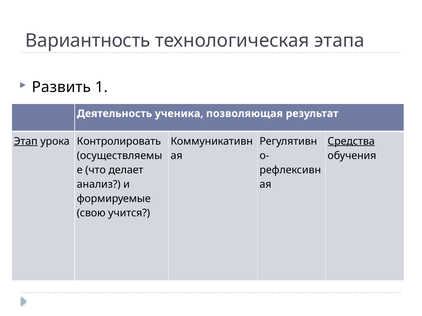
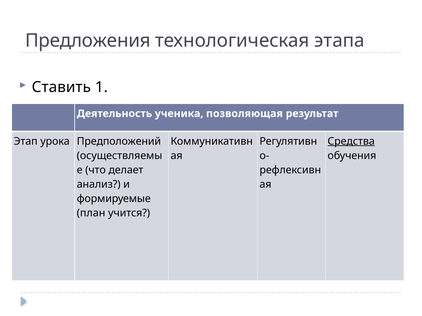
Вариантность: Вариантность -> Предложения
Развить: Развить -> Ставить
Этап underline: present -> none
Контролировать: Контролировать -> Предположений
свою: свою -> план
